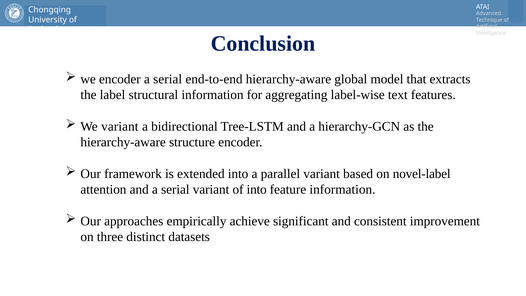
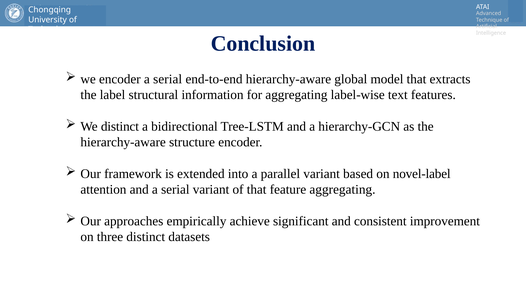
We variant: variant -> distinct
of into: into -> that
feature information: information -> aggregating
